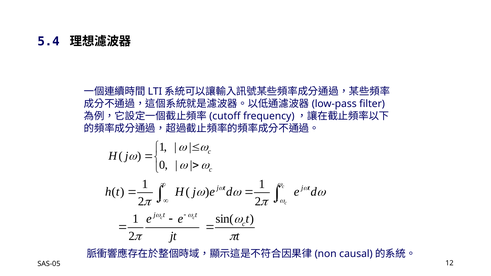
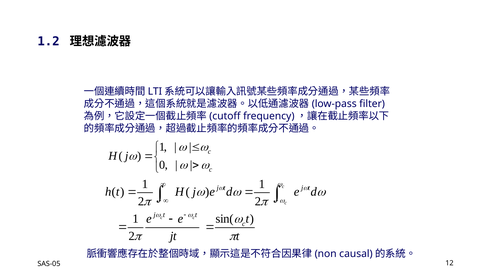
5.4: 5.4 -> 1.2
